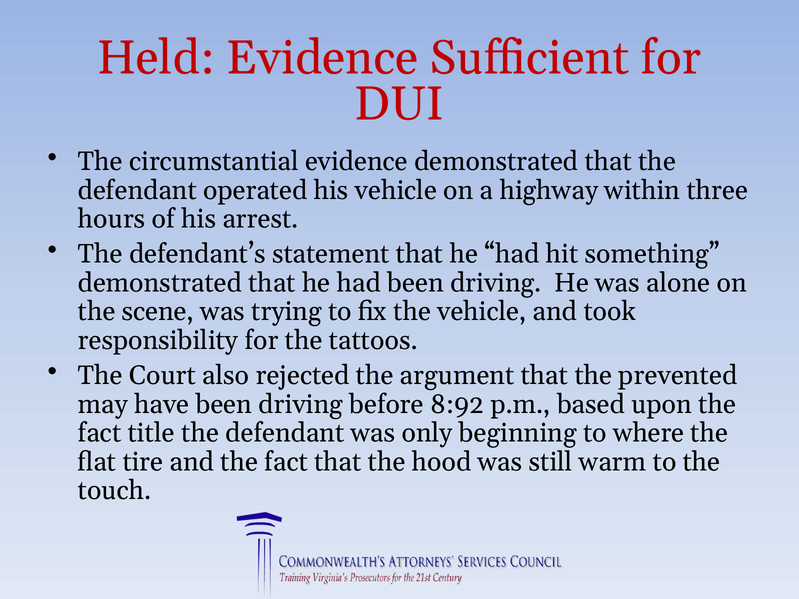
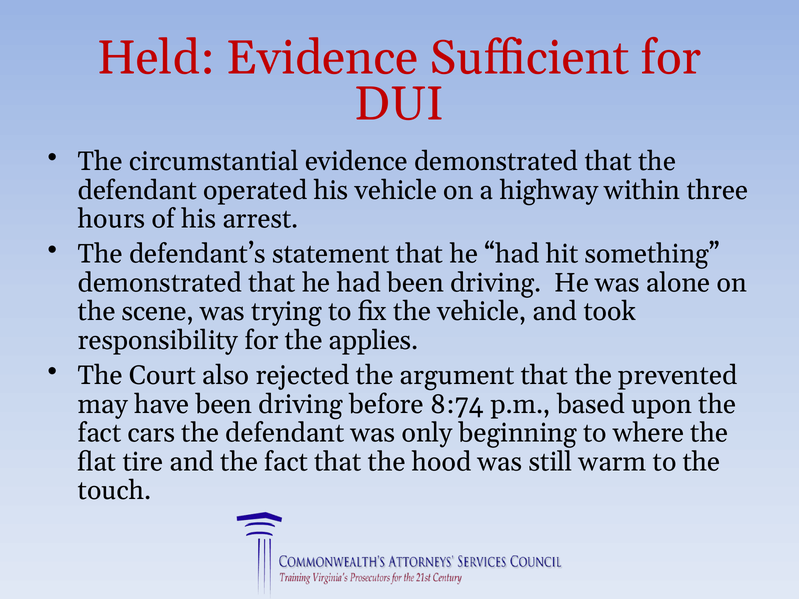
tattoos: tattoos -> applies
8:92: 8:92 -> 8:74
title: title -> cars
